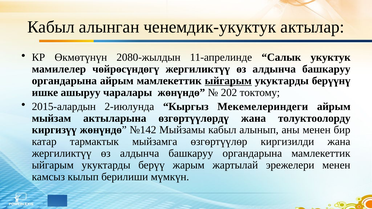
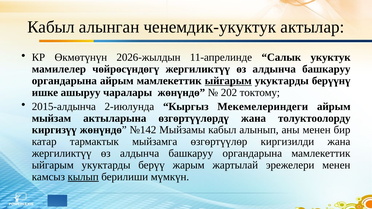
2080-жылдын: 2080-жылдын -> 2026-жылдын
2015-алардын: 2015-алардын -> 2015-алдынча
кылып underline: none -> present
